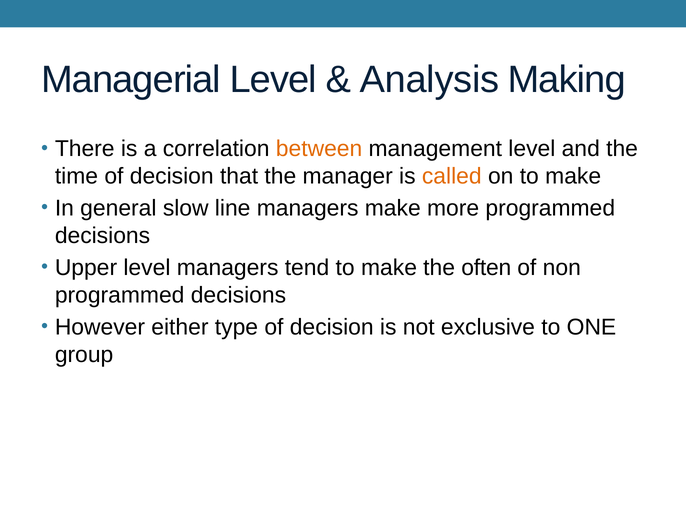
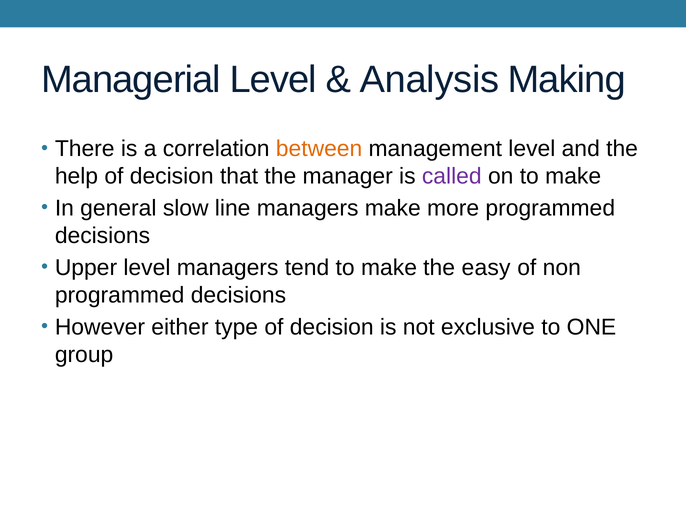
time: time -> help
called colour: orange -> purple
often: often -> easy
